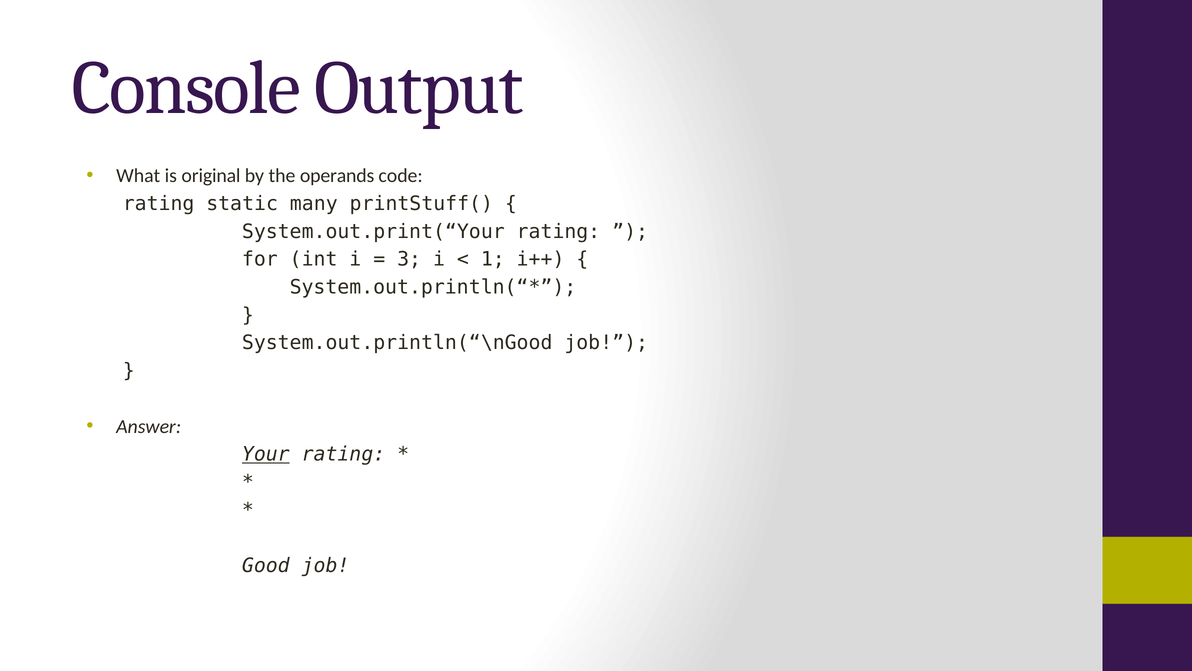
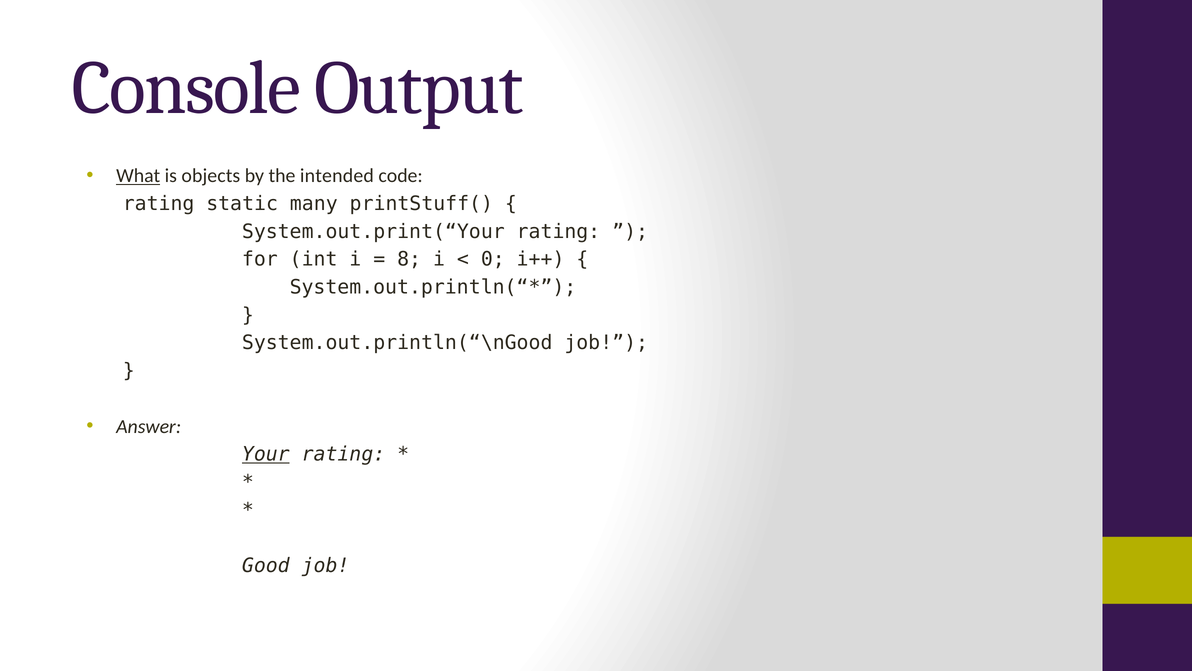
What underline: none -> present
original: original -> objects
operands: operands -> intended
3: 3 -> 8
1: 1 -> 0
